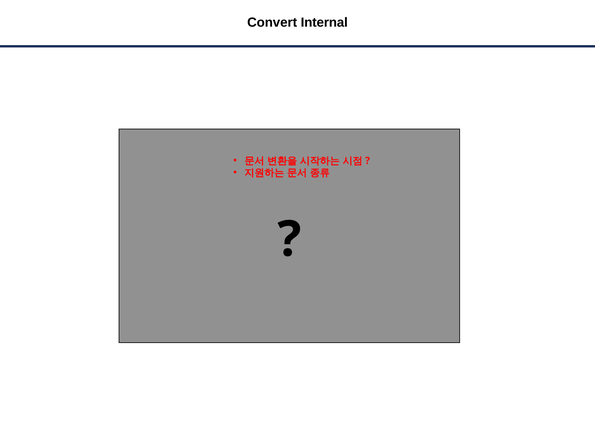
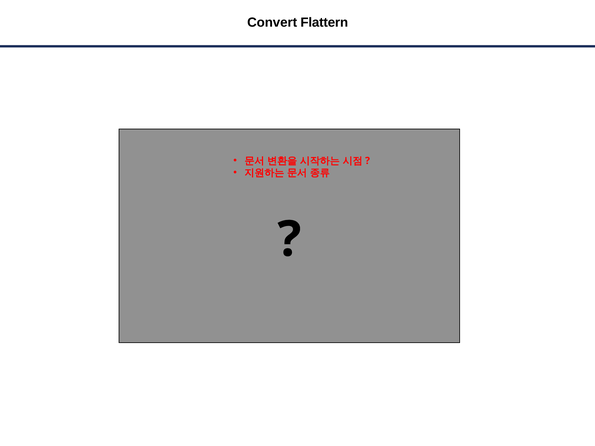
Internal: Internal -> Flattern
